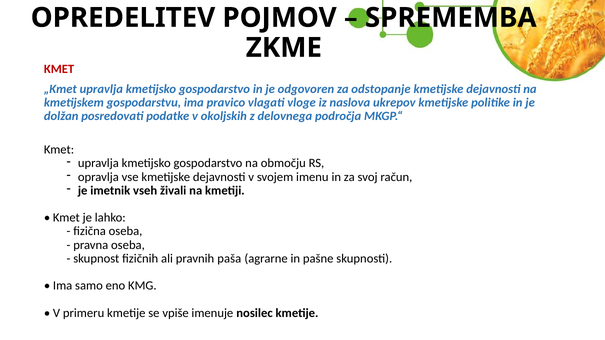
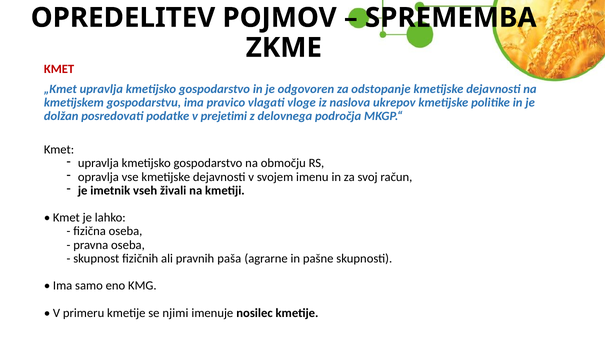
okoljskih: okoljskih -> prejetimi
vpiše: vpiše -> njimi
